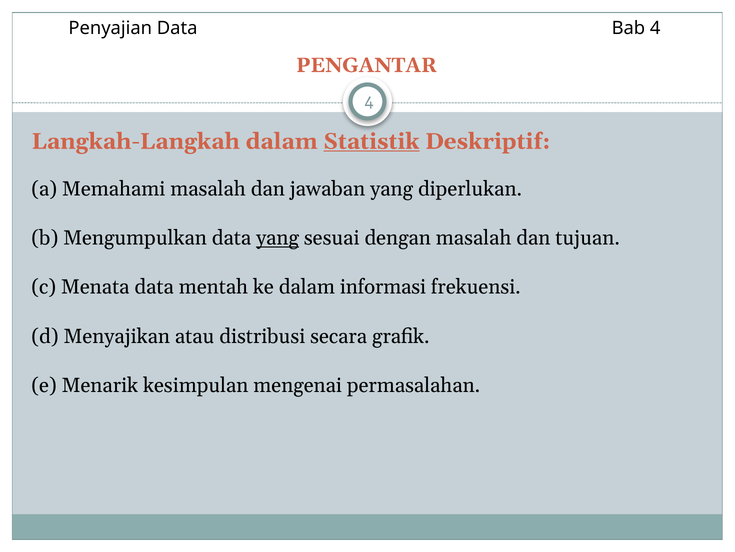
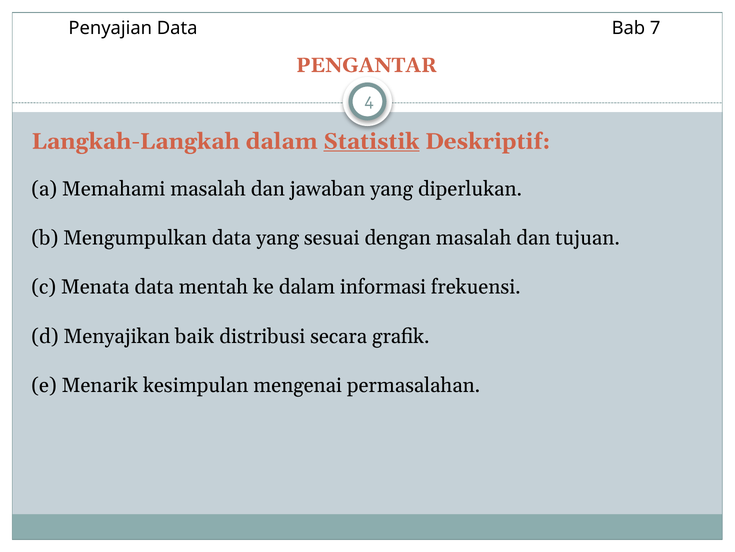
Bab 4: 4 -> 7
yang at (278, 238) underline: present -> none
atau: atau -> baik
